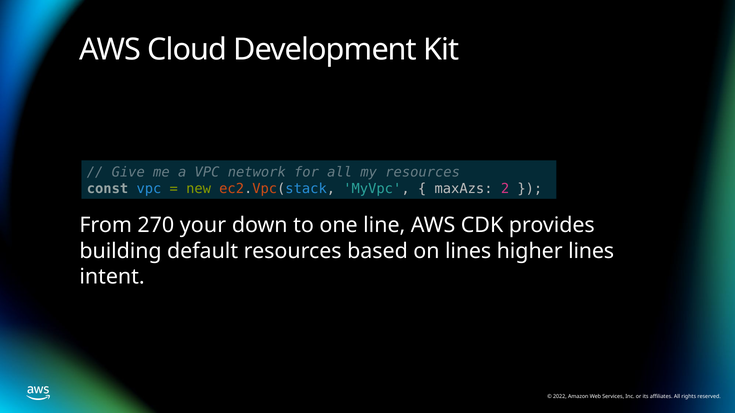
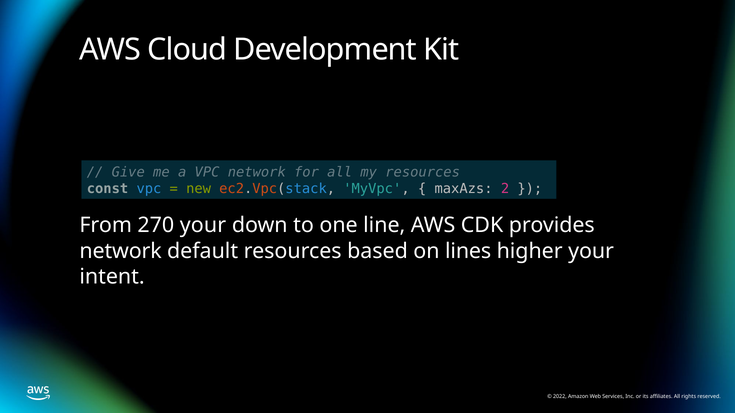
building at (121, 251): building -> network
higher lines: lines -> your
